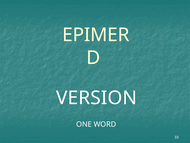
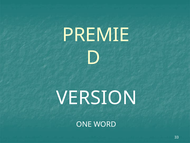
EPIMER: EPIMER -> PREMIE
